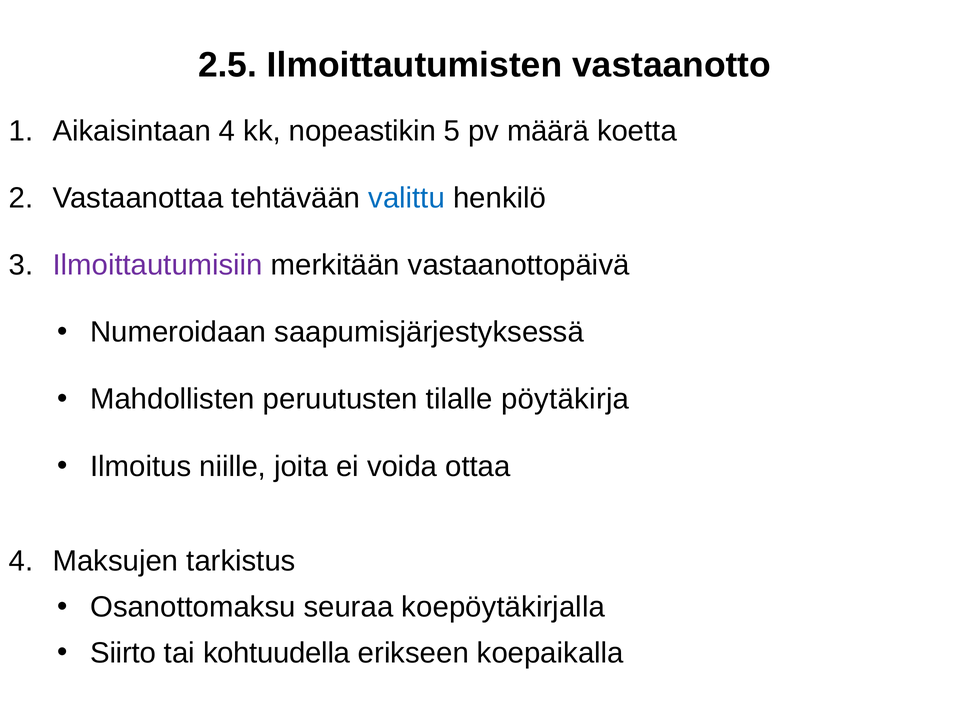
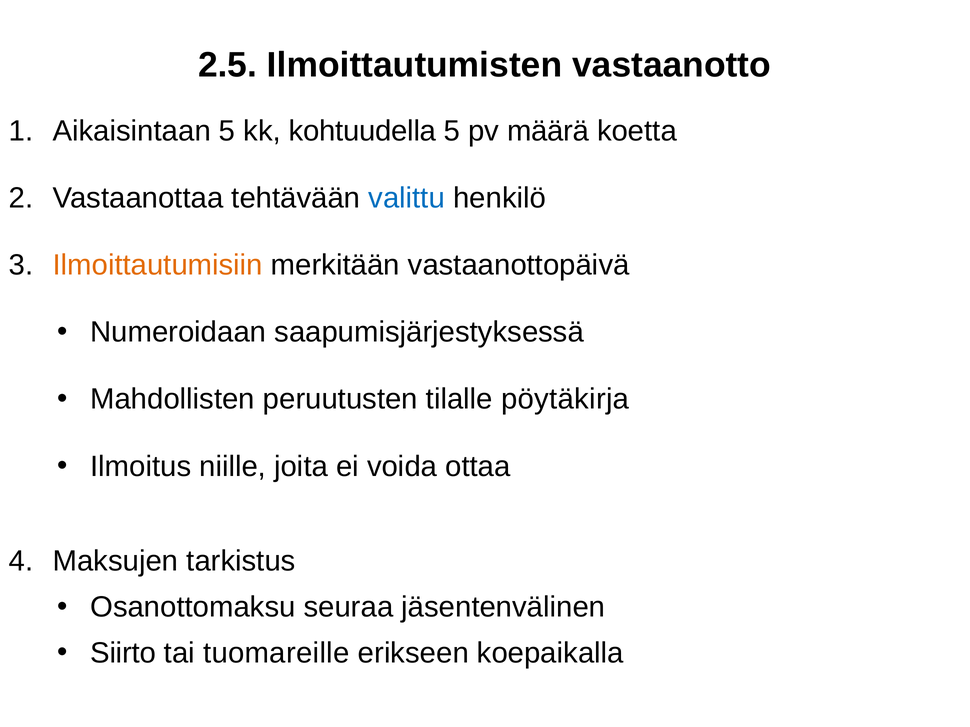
Aikaisintaan 4: 4 -> 5
nopeastikin: nopeastikin -> kohtuudella
Ilmoittautumisiin colour: purple -> orange
koepöytäkirjalla: koepöytäkirjalla -> jäsentenvälinen
kohtuudella: kohtuudella -> tuomareille
